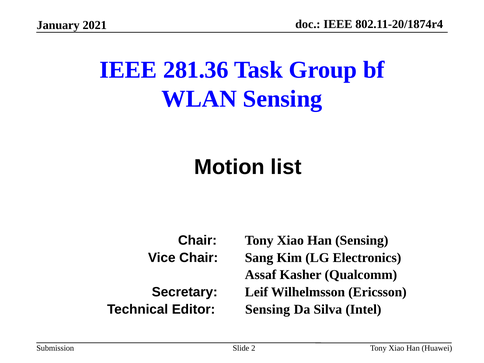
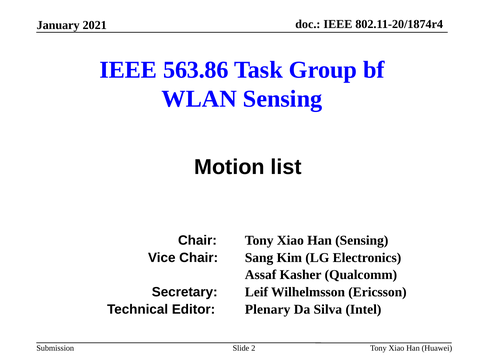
281.36: 281.36 -> 563.86
Editor Sensing: Sensing -> Plenary
